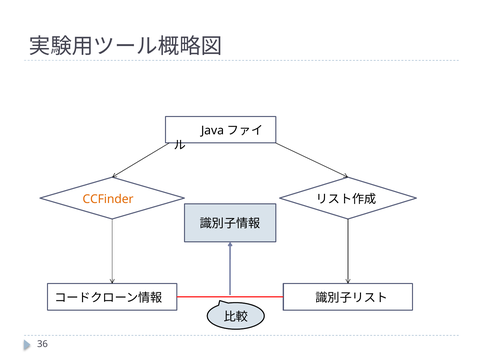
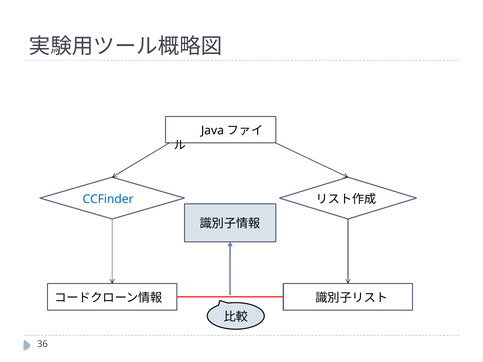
CCFinder colour: orange -> blue
